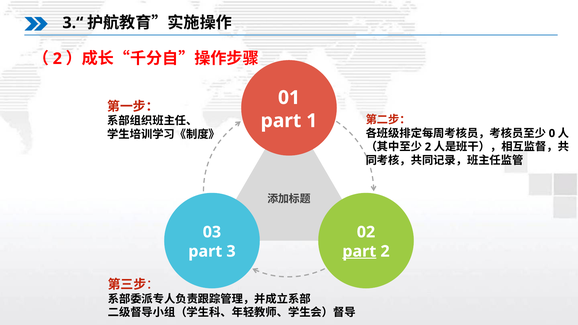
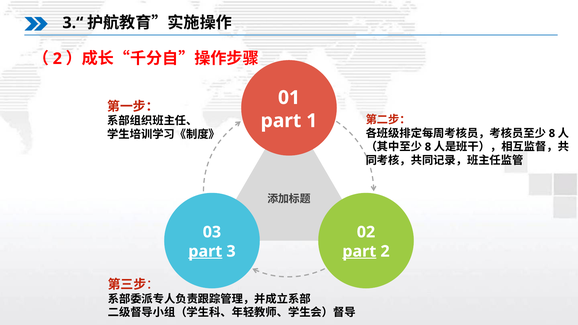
0 at (552, 133): 0 -> 8
2 at (428, 147): 2 -> 8
part at (205, 251) underline: none -> present
